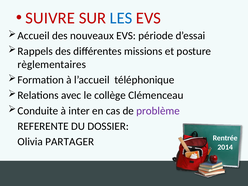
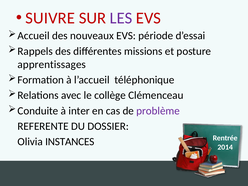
LES colour: blue -> purple
règlementaires: règlementaires -> apprentissages
PARTAGER: PARTAGER -> INSTANCES
